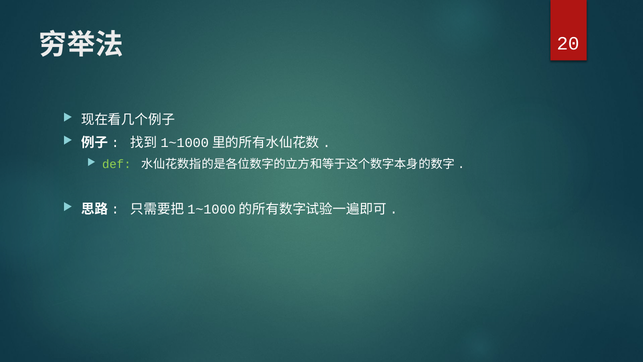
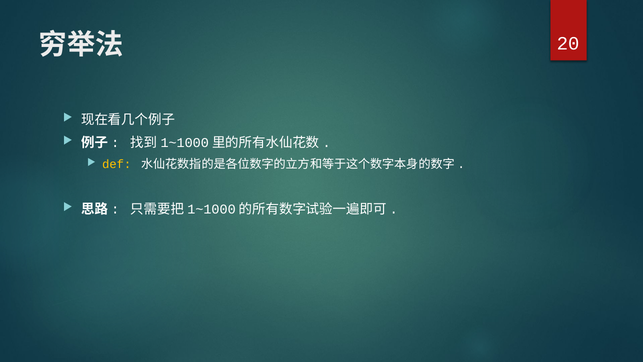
def colour: light green -> yellow
